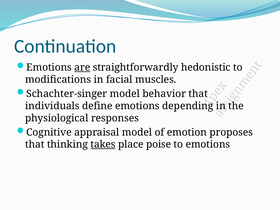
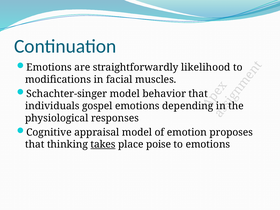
are underline: present -> none
hedonistic: hedonistic -> likelihood
define: define -> gospel
